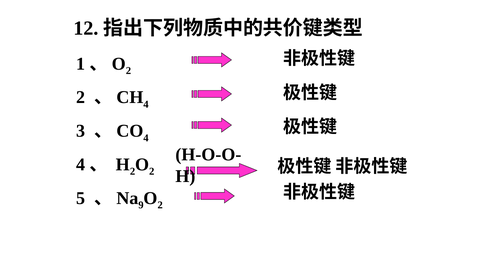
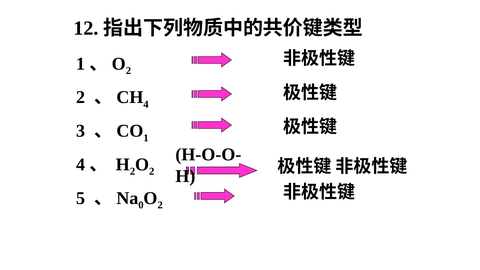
4 at (146, 138): 4 -> 1
9: 9 -> 0
